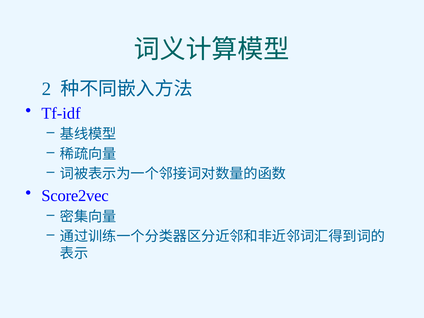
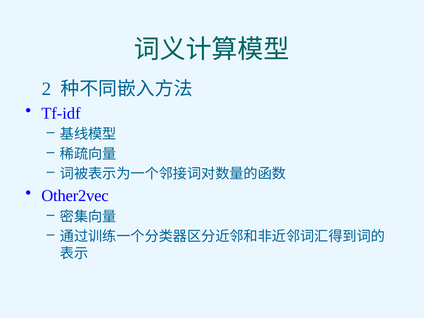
Score2vec: Score2vec -> Other2vec
